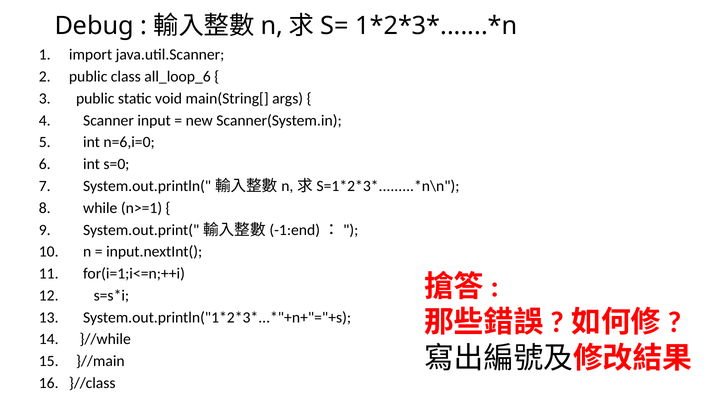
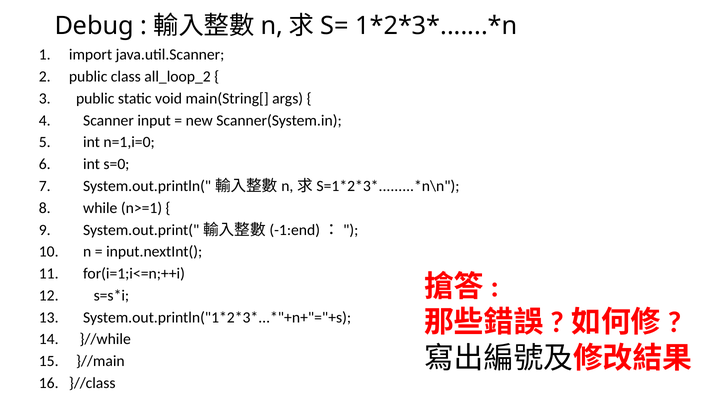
all_loop_6: all_loop_6 -> all_loop_2
n=6,i=0: n=6,i=0 -> n=1,i=0
